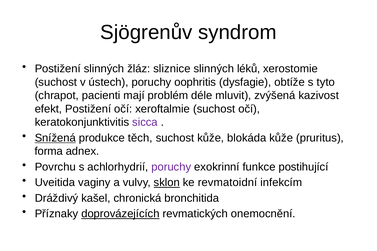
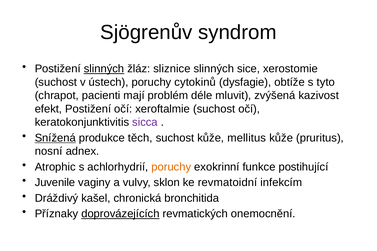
slinných at (104, 69) underline: none -> present
léků: léků -> sice
oophritis: oophritis -> cytokinů
blokáda: blokáda -> mellitus
forma: forma -> nosní
Povrchu: Povrchu -> Atrophic
poruchy at (171, 167) colour: purple -> orange
Uveitida: Uveitida -> Juvenile
sklon underline: present -> none
